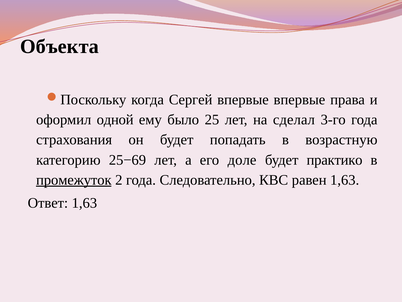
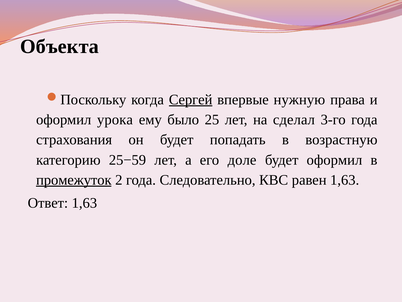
Сергей underline: none -> present
впервые впервые: впервые -> нужную
одной: одной -> урока
25−69: 25−69 -> 25−59
будет практико: практико -> оформил
